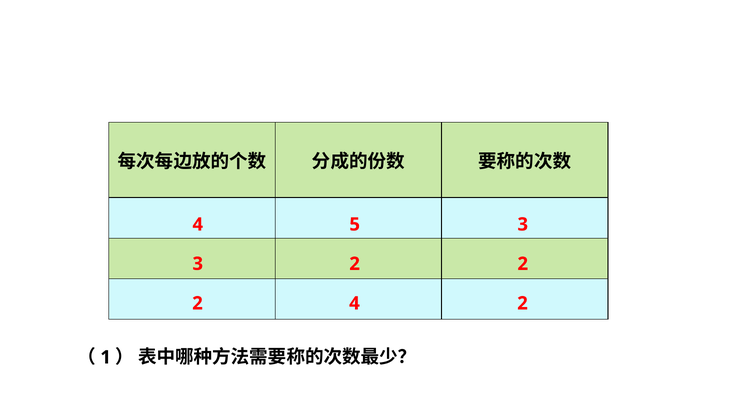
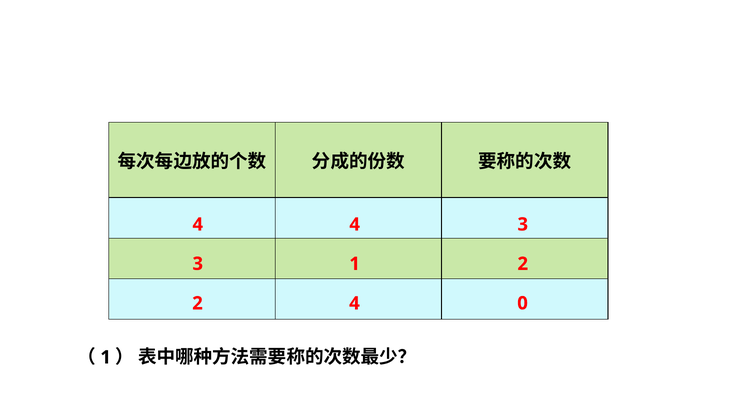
4 5: 5 -> 4
3 2: 2 -> 1
4 2: 2 -> 0
